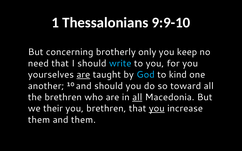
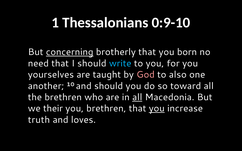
9:9-10: 9:9-10 -> 0:9-10
concerning underline: none -> present
brotherly only: only -> that
keep: keep -> born
are at (83, 75) underline: present -> none
God colour: light blue -> pink
kind: kind -> also
them at (39, 120): them -> truth
and them: them -> loves
